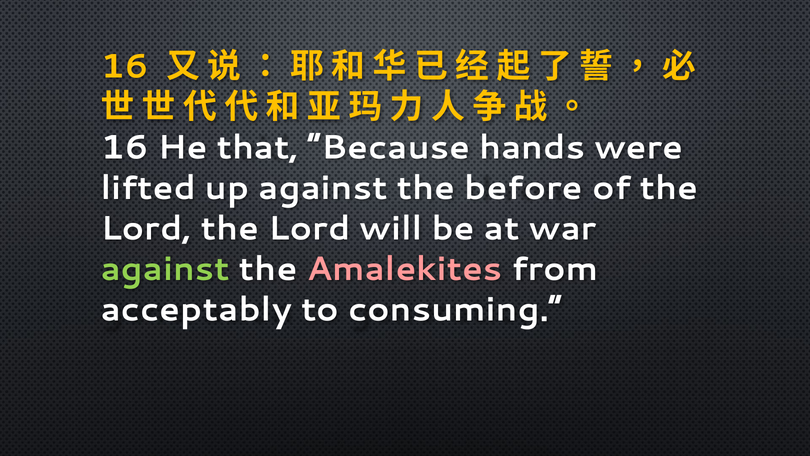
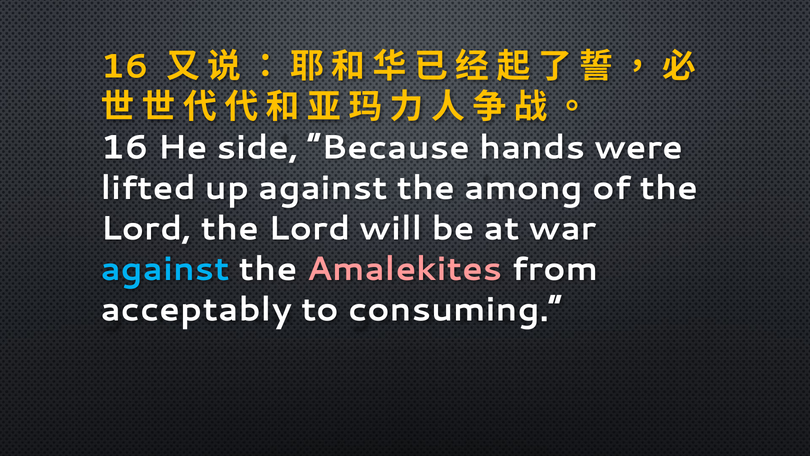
that: that -> side
before: before -> among
against at (165, 269) colour: light green -> light blue
